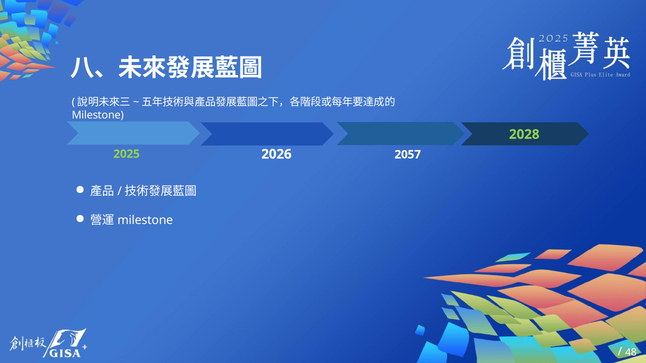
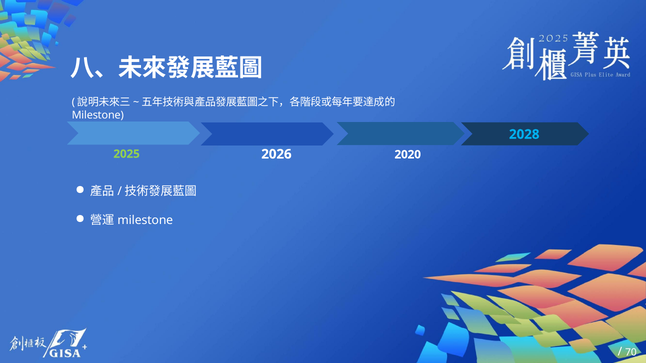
2028 colour: light green -> light blue
2057: 2057 -> 2020
48: 48 -> 70
